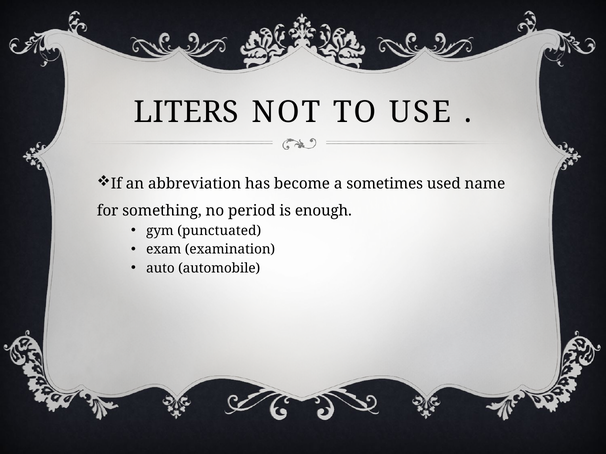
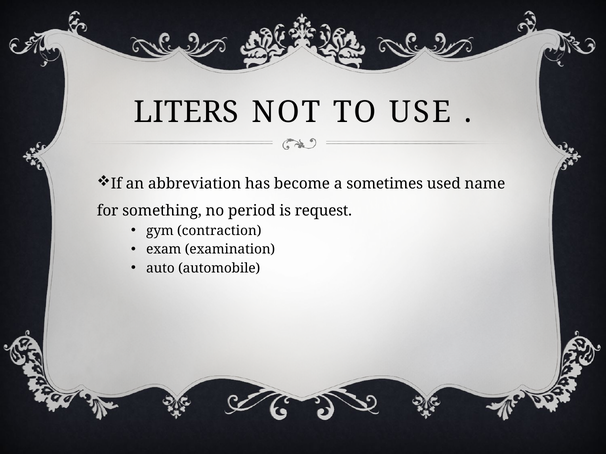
enough: enough -> request
punctuated: punctuated -> contraction
